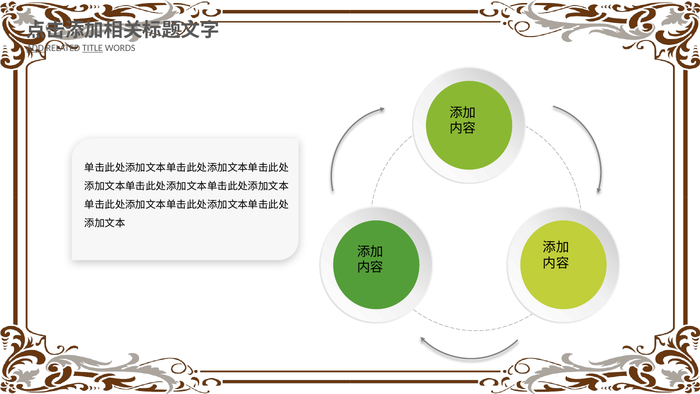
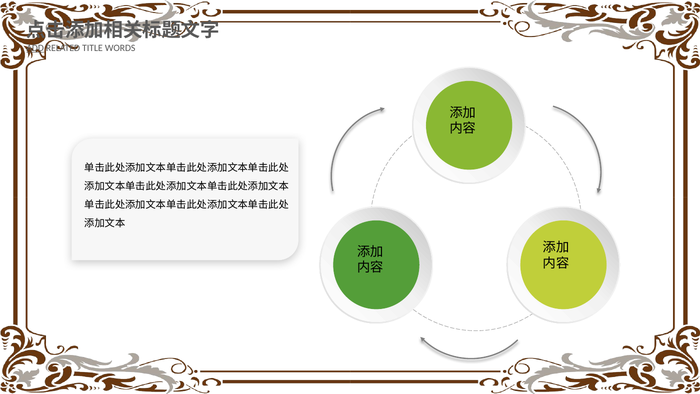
TITLE underline: present -> none
